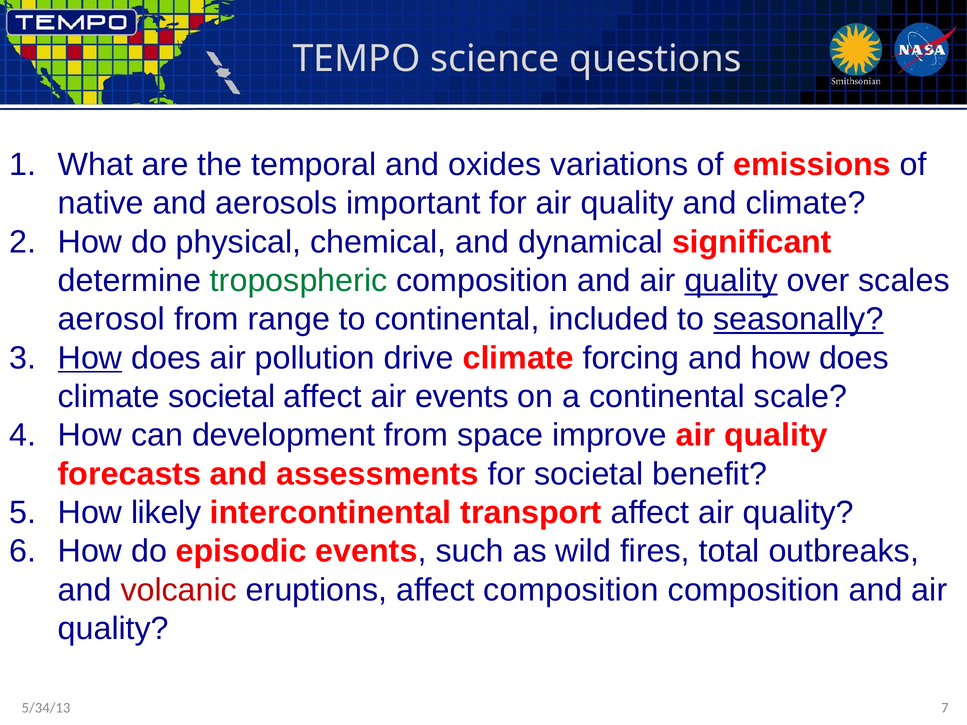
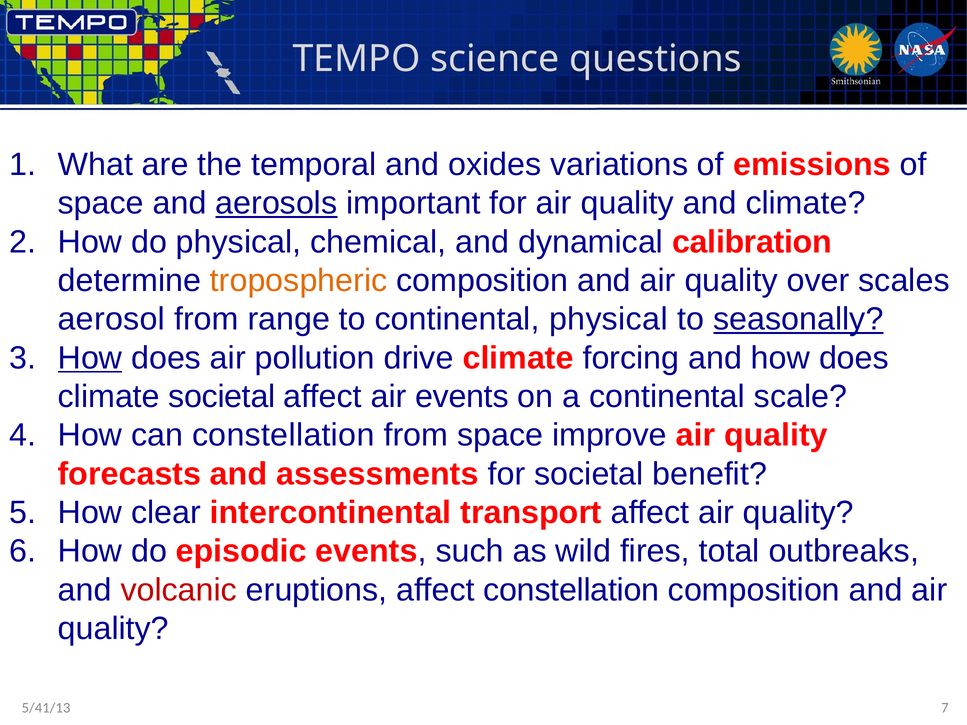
native at (101, 203): native -> space
aerosols underline: none -> present
significant: significant -> calibration
tropospheric colour: green -> orange
quality at (731, 281) underline: present -> none
continental included: included -> physical
can development: development -> constellation
likely: likely -> clear
affect composition: composition -> constellation
5/34/13: 5/34/13 -> 5/41/13
